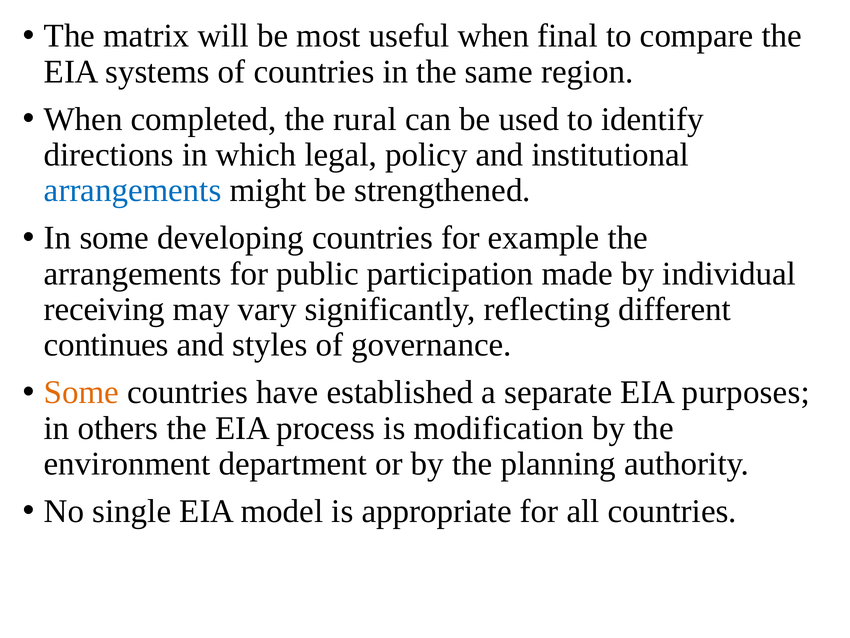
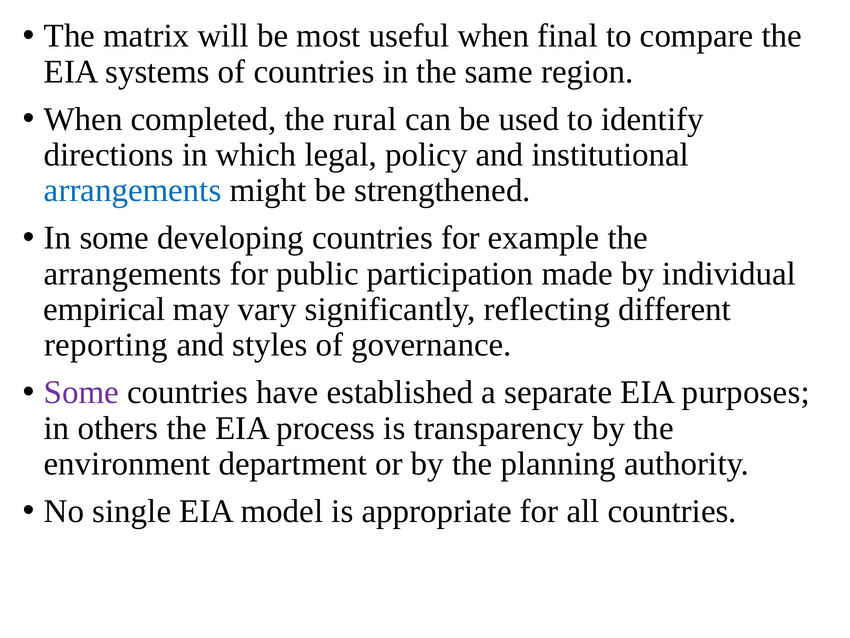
receiving: receiving -> empirical
continues: continues -> reporting
Some at (81, 392) colour: orange -> purple
modification: modification -> transparency
